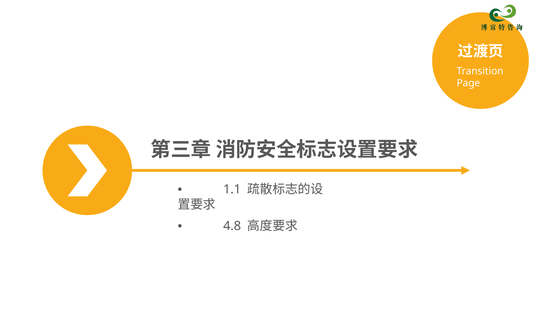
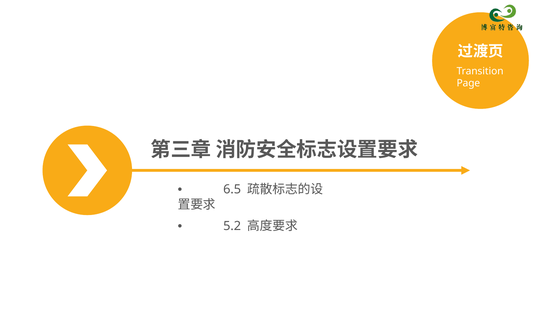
1.1: 1.1 -> 6.5
4.8: 4.8 -> 5.2
